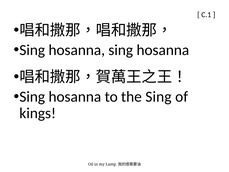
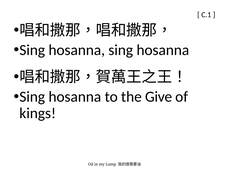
the Sing: Sing -> Give
